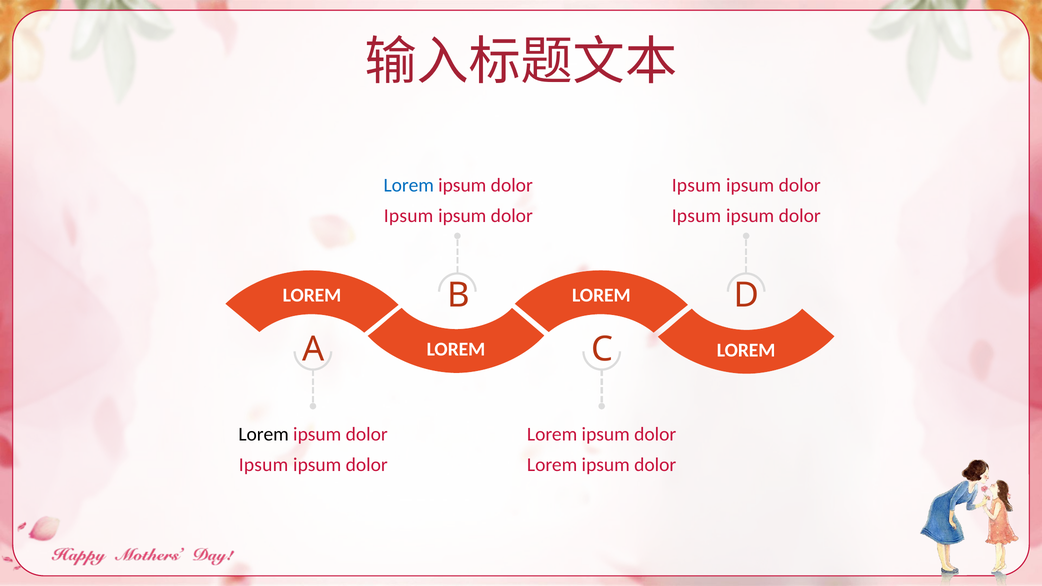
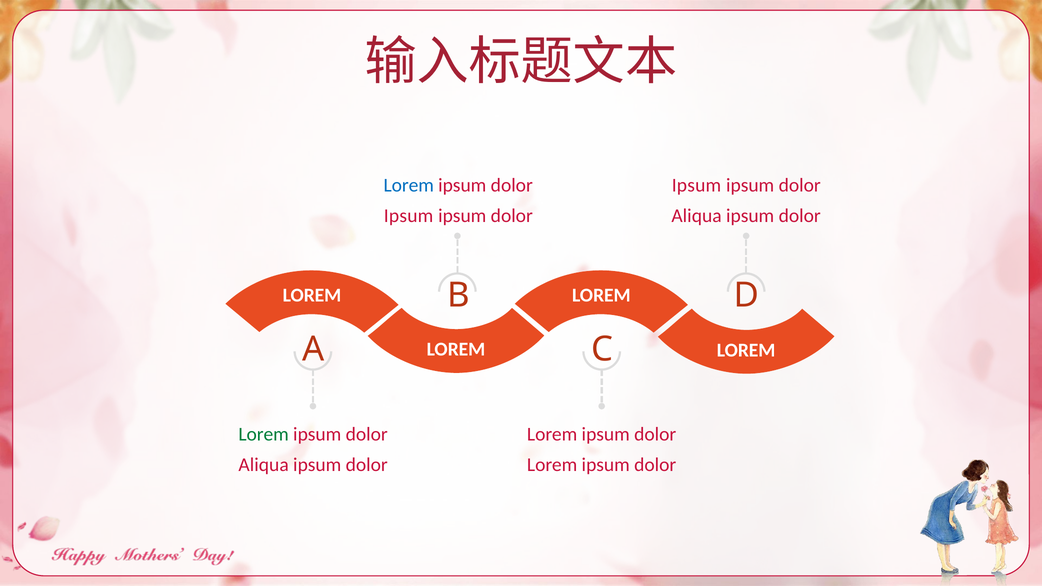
Ipsum at (696, 216): Ipsum -> Aliqua
Lorem at (264, 434) colour: black -> green
Ipsum at (264, 465): Ipsum -> Aliqua
